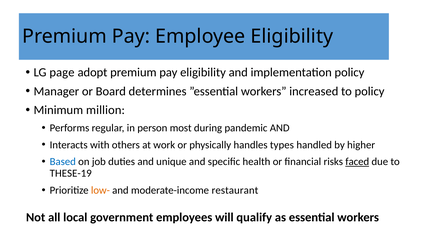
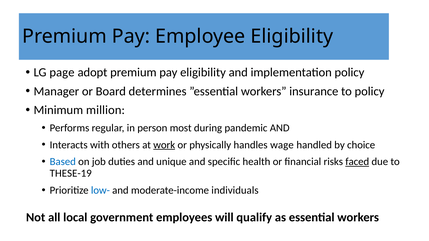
increased: increased -> insurance
work underline: none -> present
types: types -> wage
higher: higher -> choice
low- colour: orange -> blue
restaurant: restaurant -> individuals
